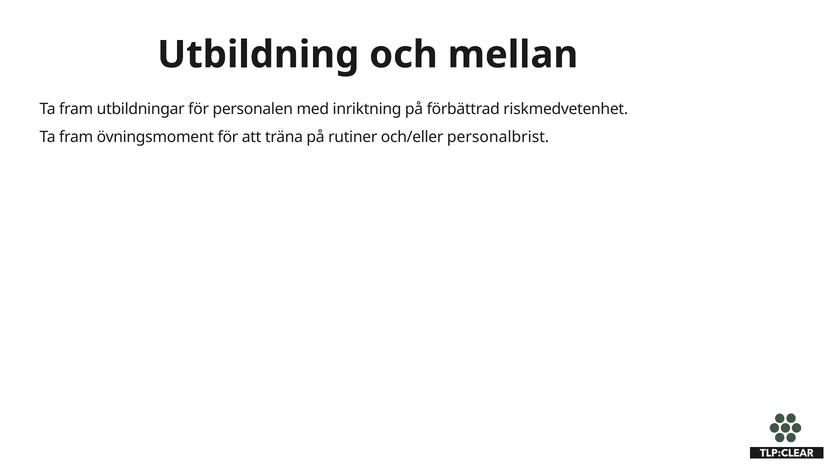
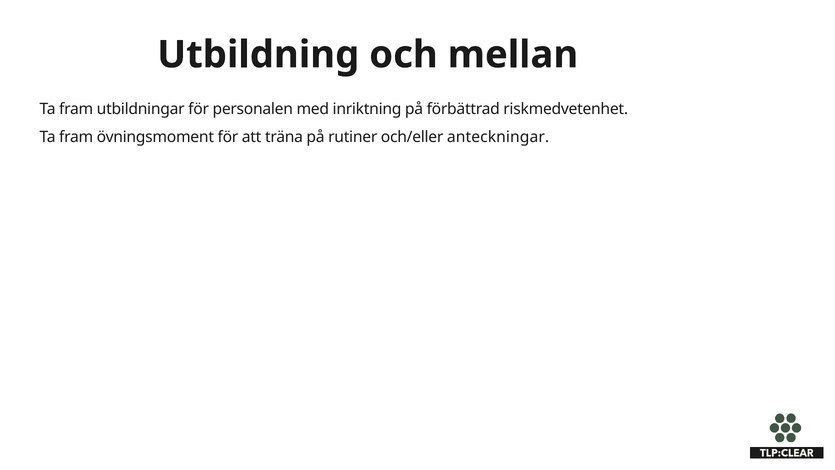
personalbrist: personalbrist -> anteckningar
